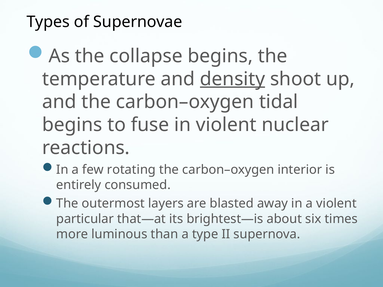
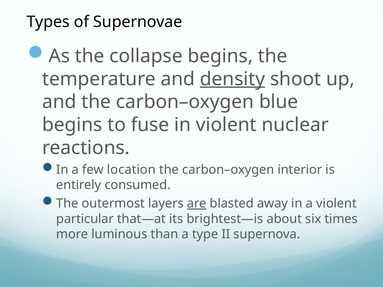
tidal: tidal -> blue
rotating: rotating -> location
are underline: none -> present
